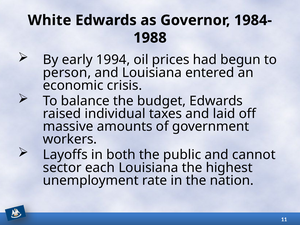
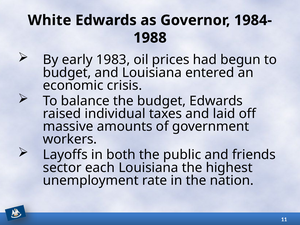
1994: 1994 -> 1983
person at (67, 73): person -> budget
cannot: cannot -> friends
